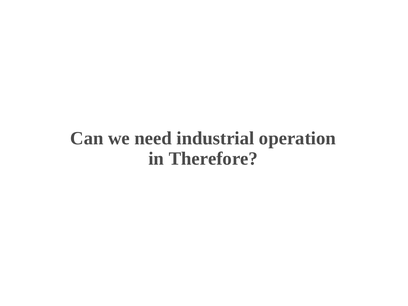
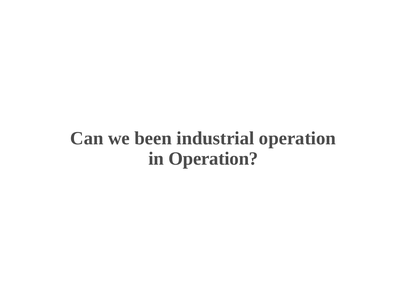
need: need -> been
in Therefore: Therefore -> Operation
